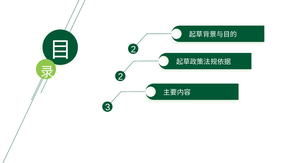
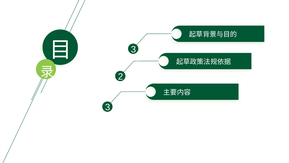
2 at (133, 49): 2 -> 3
